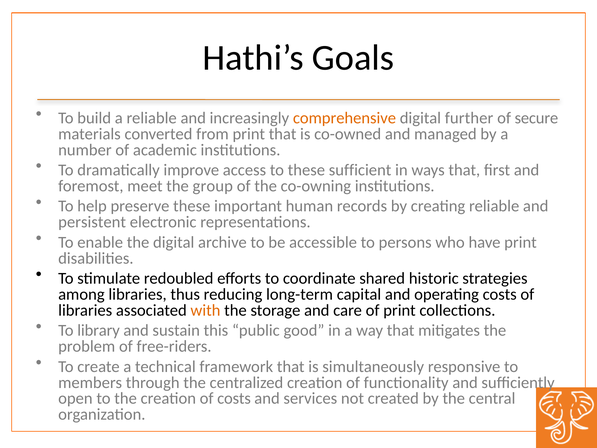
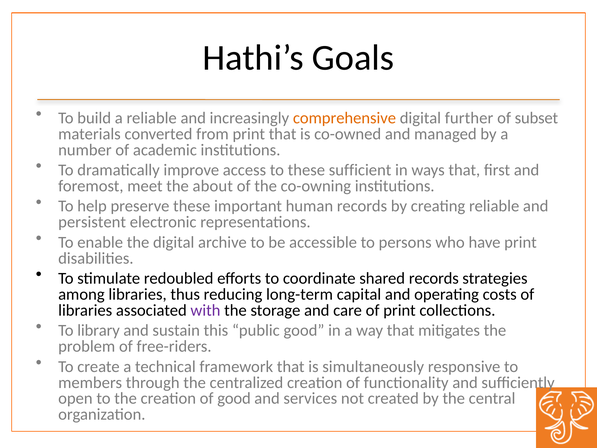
secure: secure -> subset
group: group -> about
shared historic: historic -> records
with colour: orange -> purple
of costs: costs -> good
